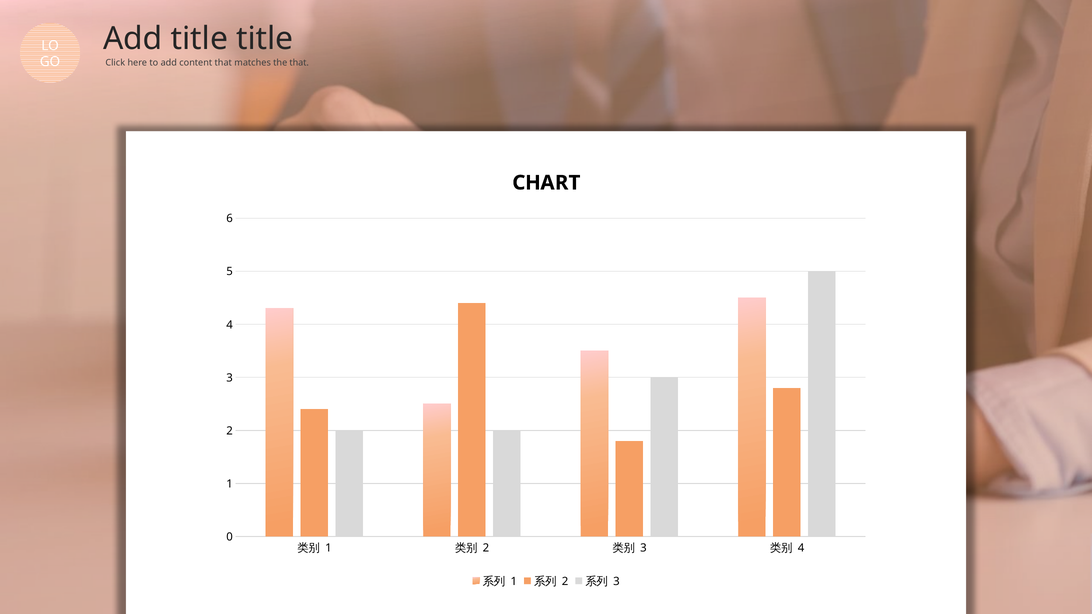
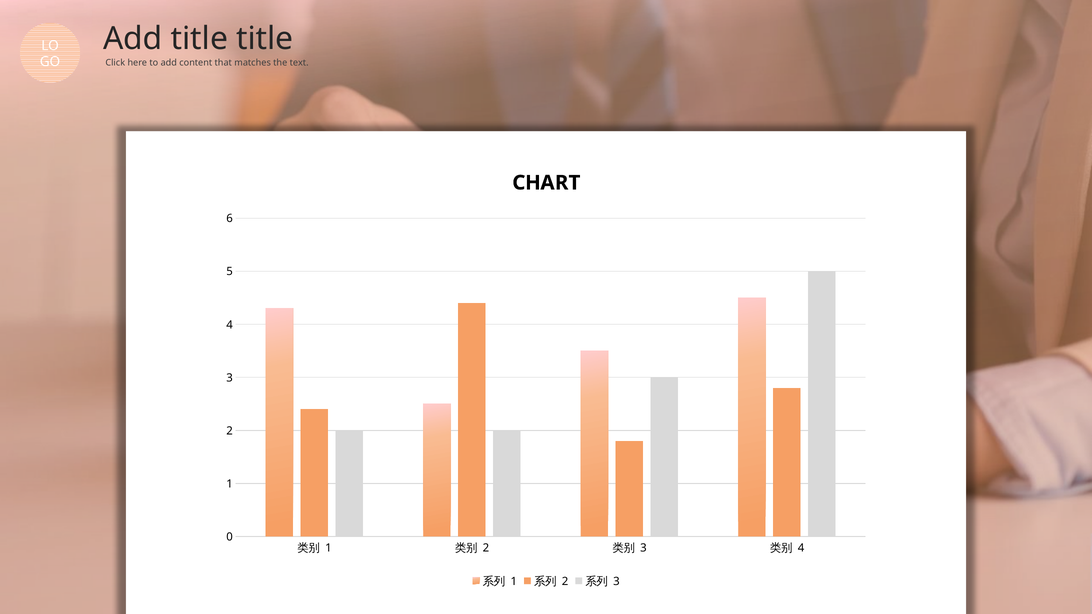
the that: that -> text
